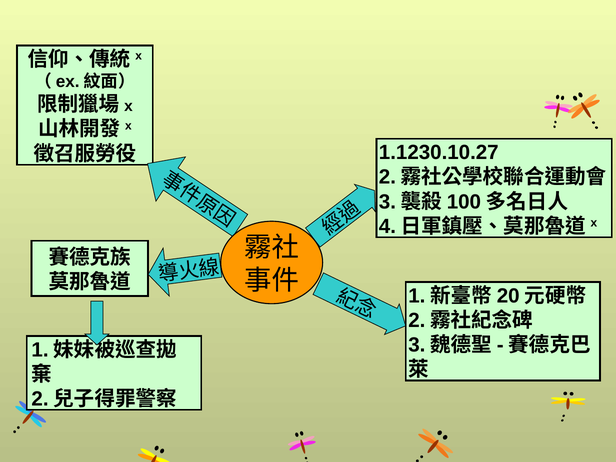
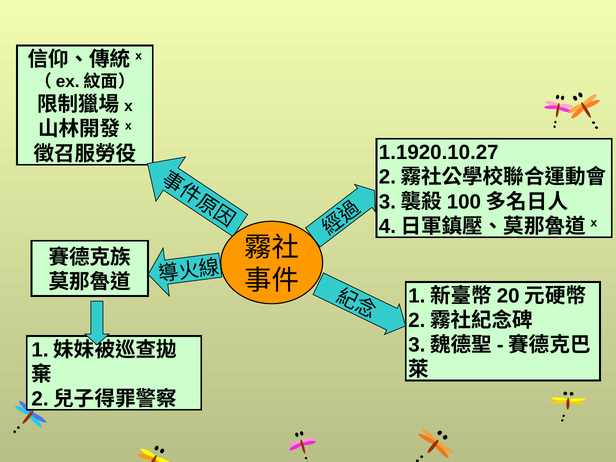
1.1230.10.27: 1.1230.10.27 -> 1.1920.10.27
